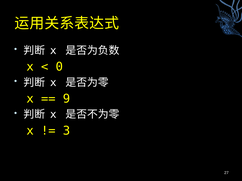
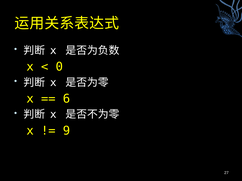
9: 9 -> 6
3: 3 -> 9
